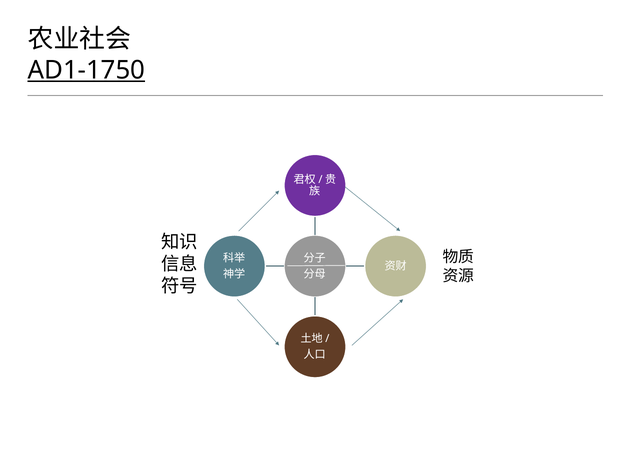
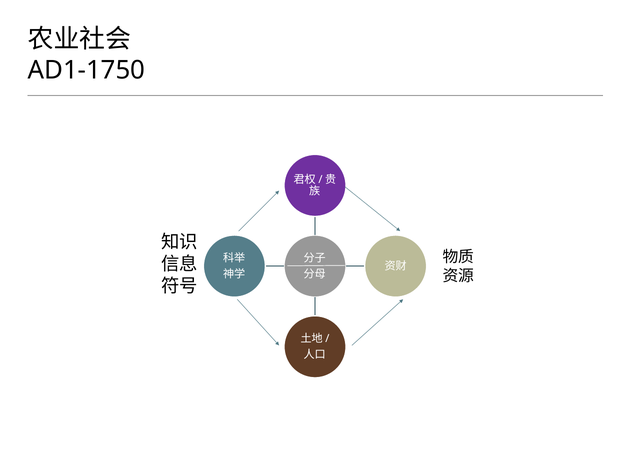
AD1-1750 underline: present -> none
